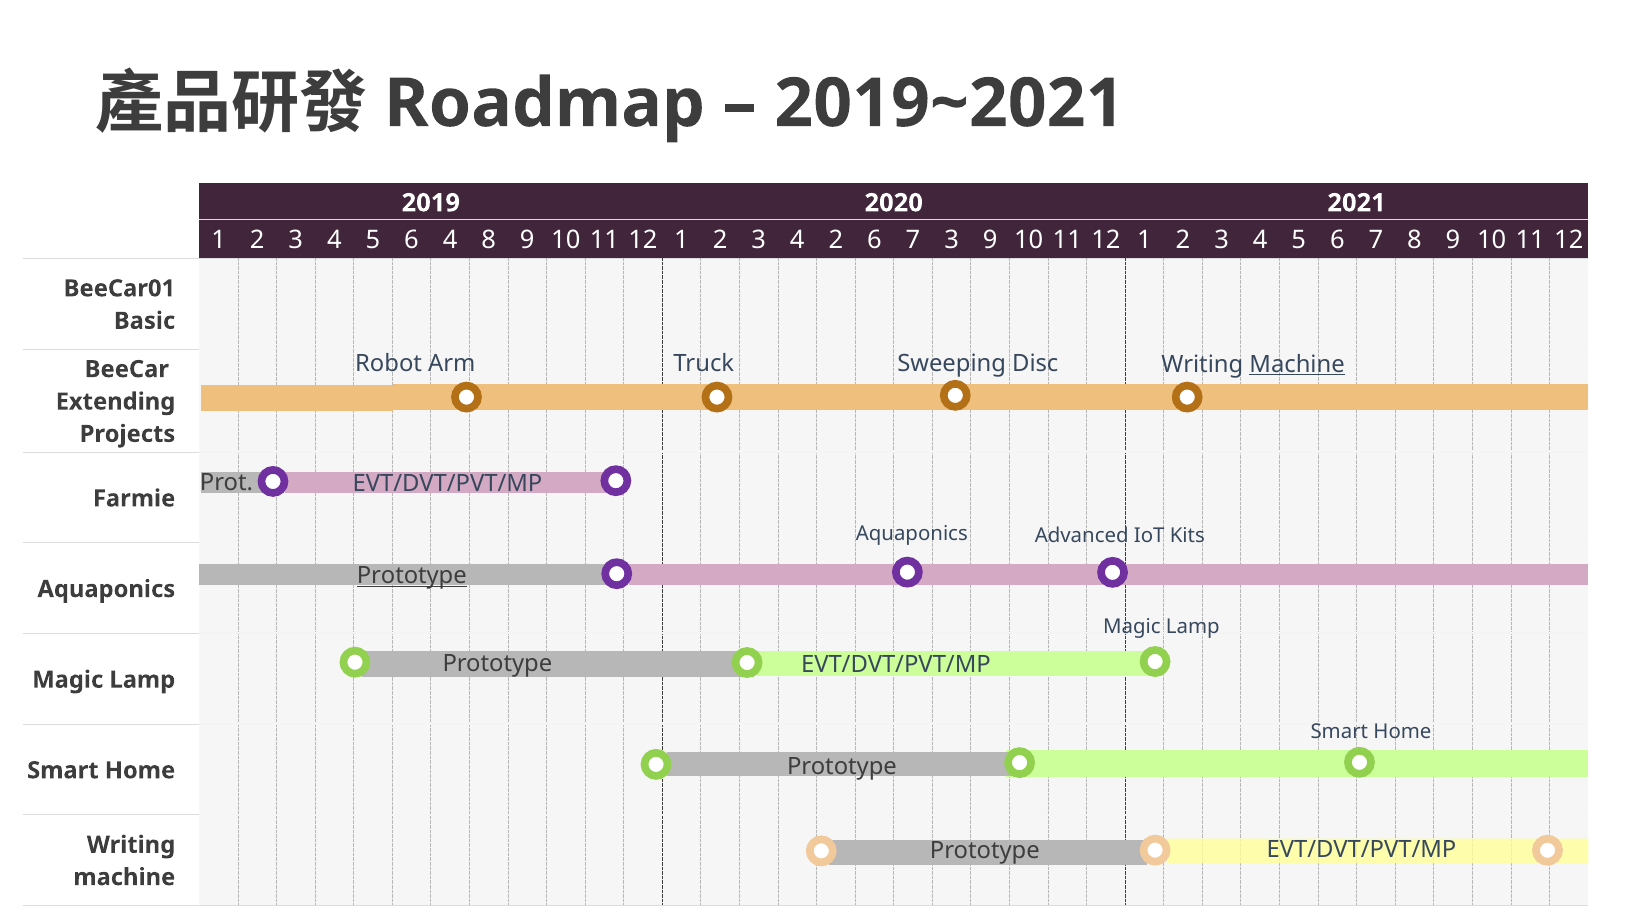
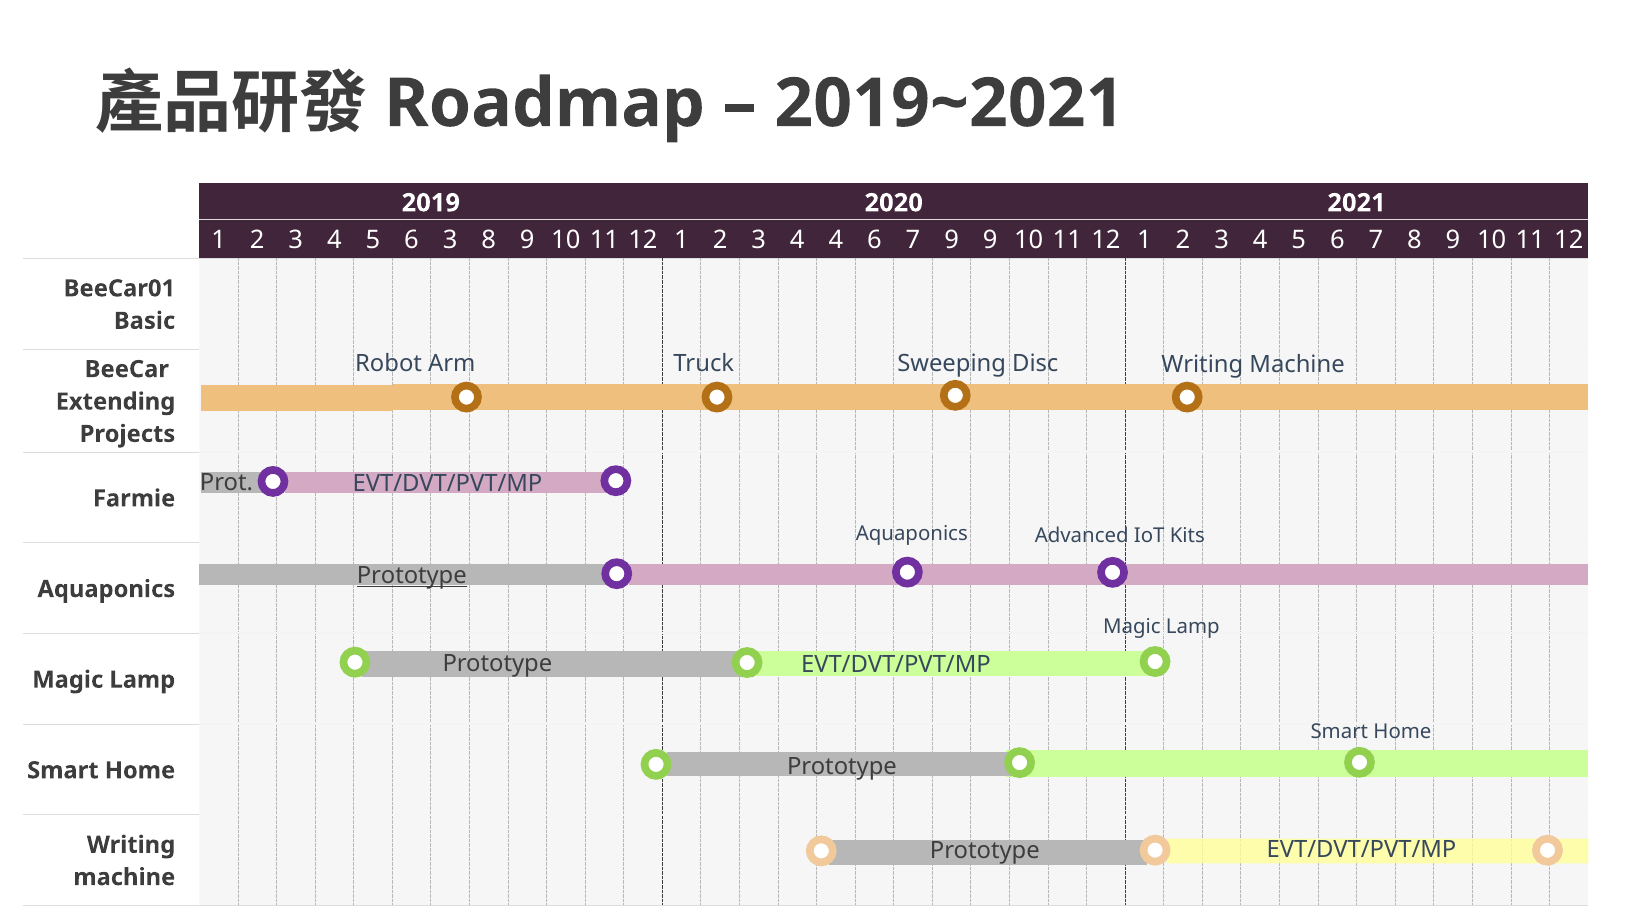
6 4: 4 -> 3
4 2: 2 -> 4
7 3: 3 -> 9
Machine at (1297, 364) underline: present -> none
